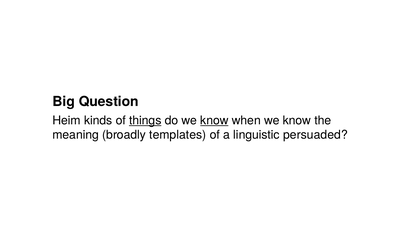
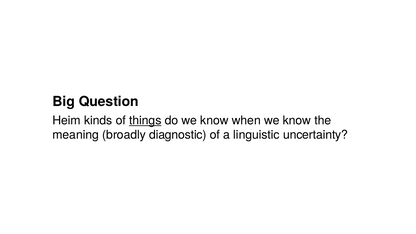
know at (214, 120) underline: present -> none
templates: templates -> diagnostic
persuaded: persuaded -> uncertainty
